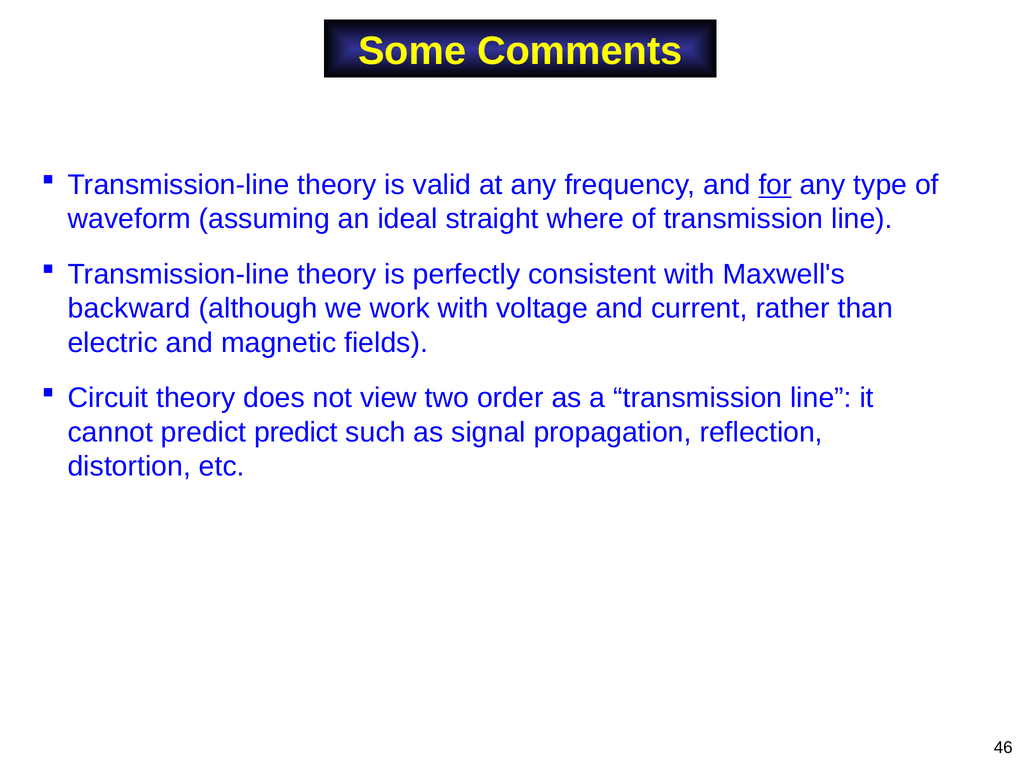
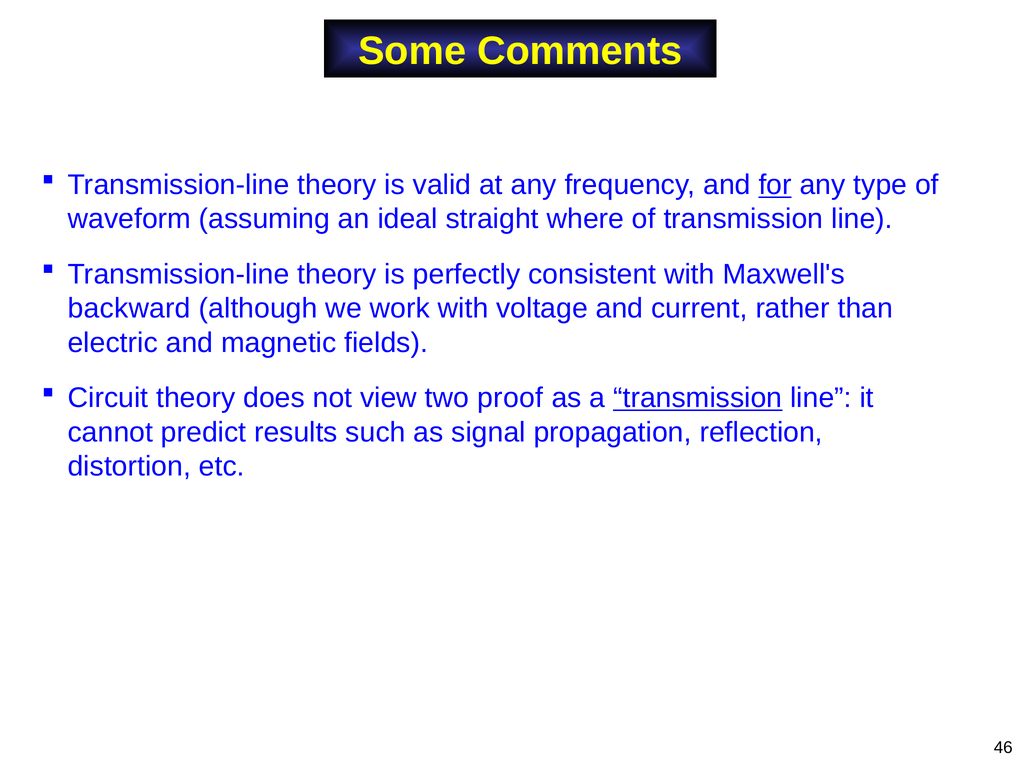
order: order -> proof
transmission at (698, 398) underline: none -> present
predict predict: predict -> results
